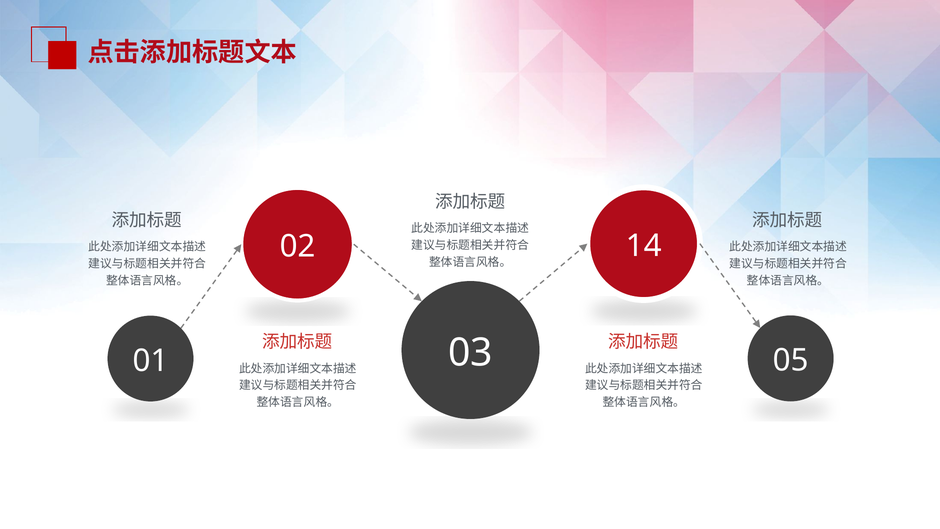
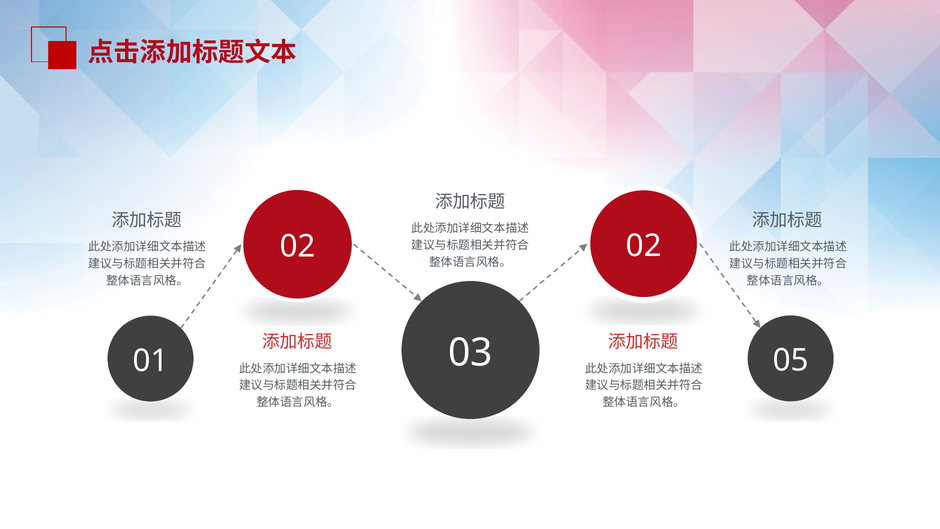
02 14: 14 -> 02
